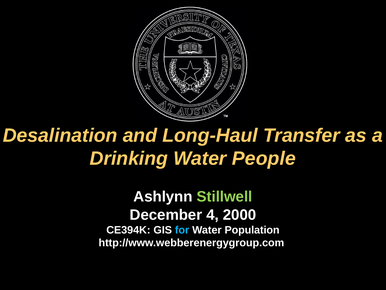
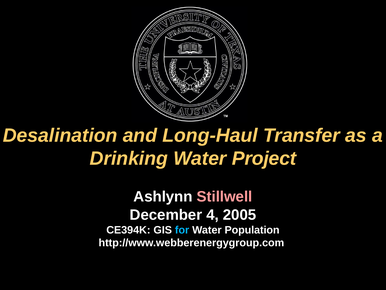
People: People -> Project
Stillwell colour: light green -> pink
2000: 2000 -> 2005
